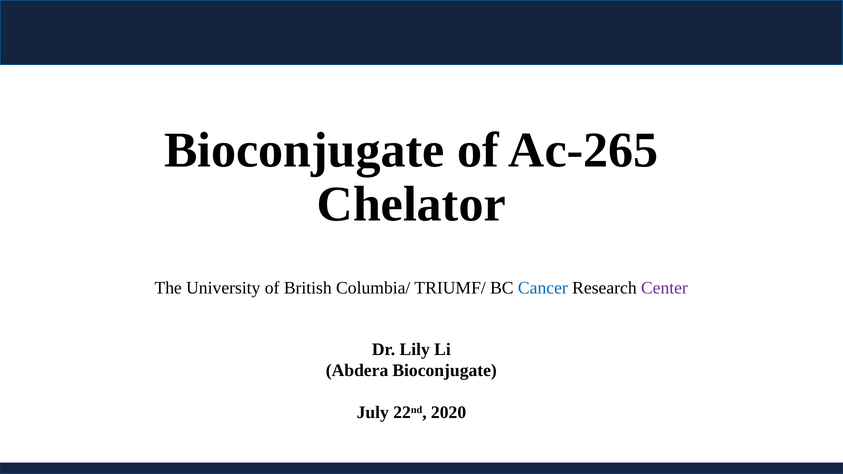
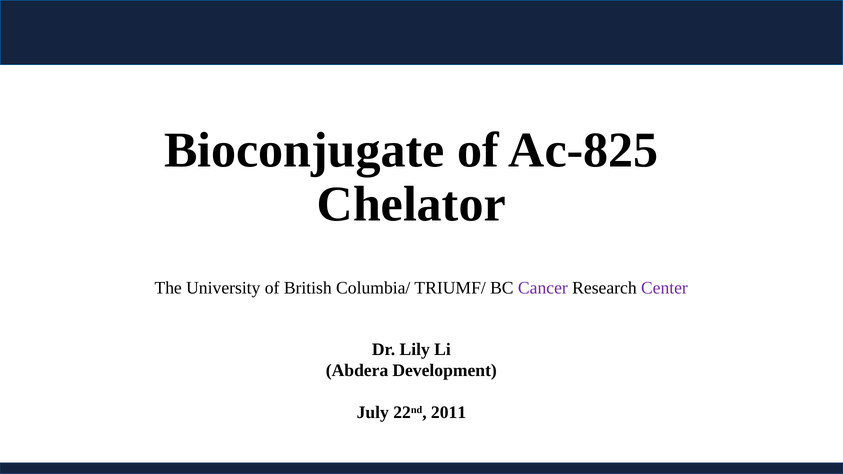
Ac-265: Ac-265 -> Ac-825
Cancer colour: blue -> purple
Abdera Bioconjugate: Bioconjugate -> Development
2020: 2020 -> 2011
